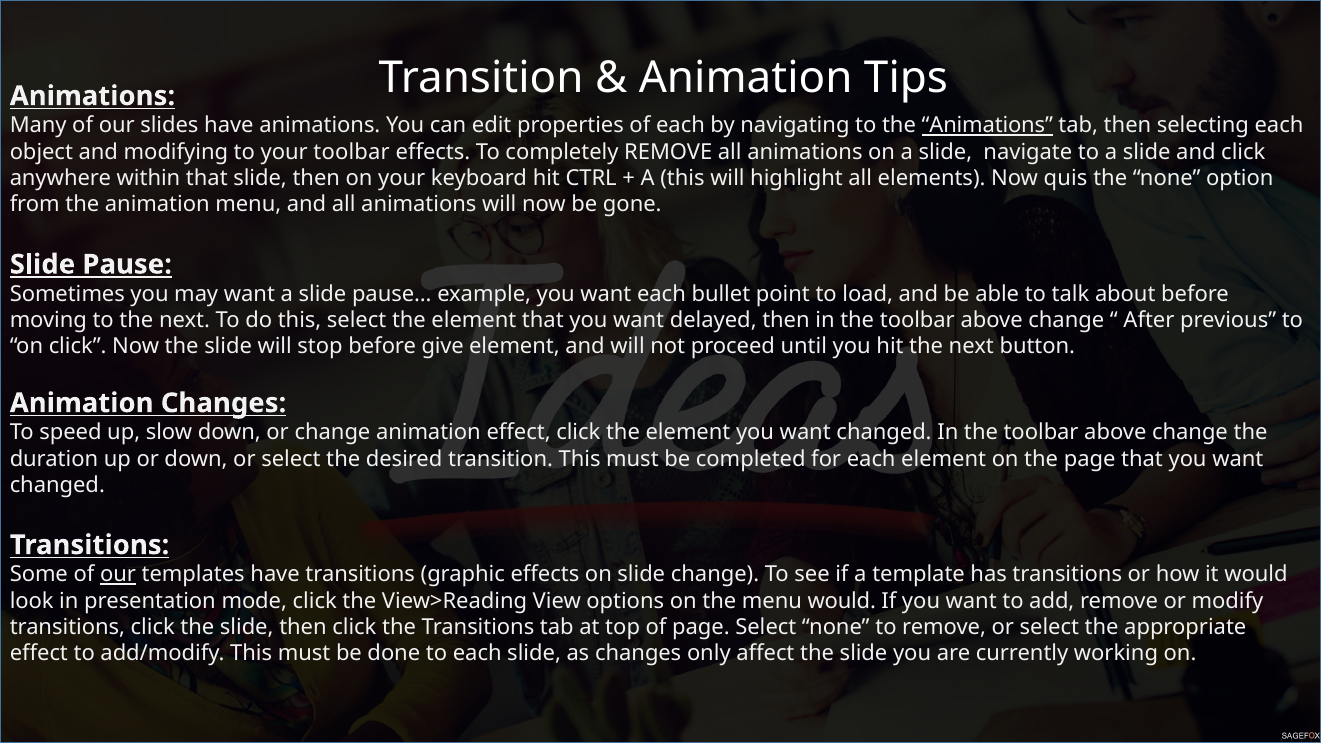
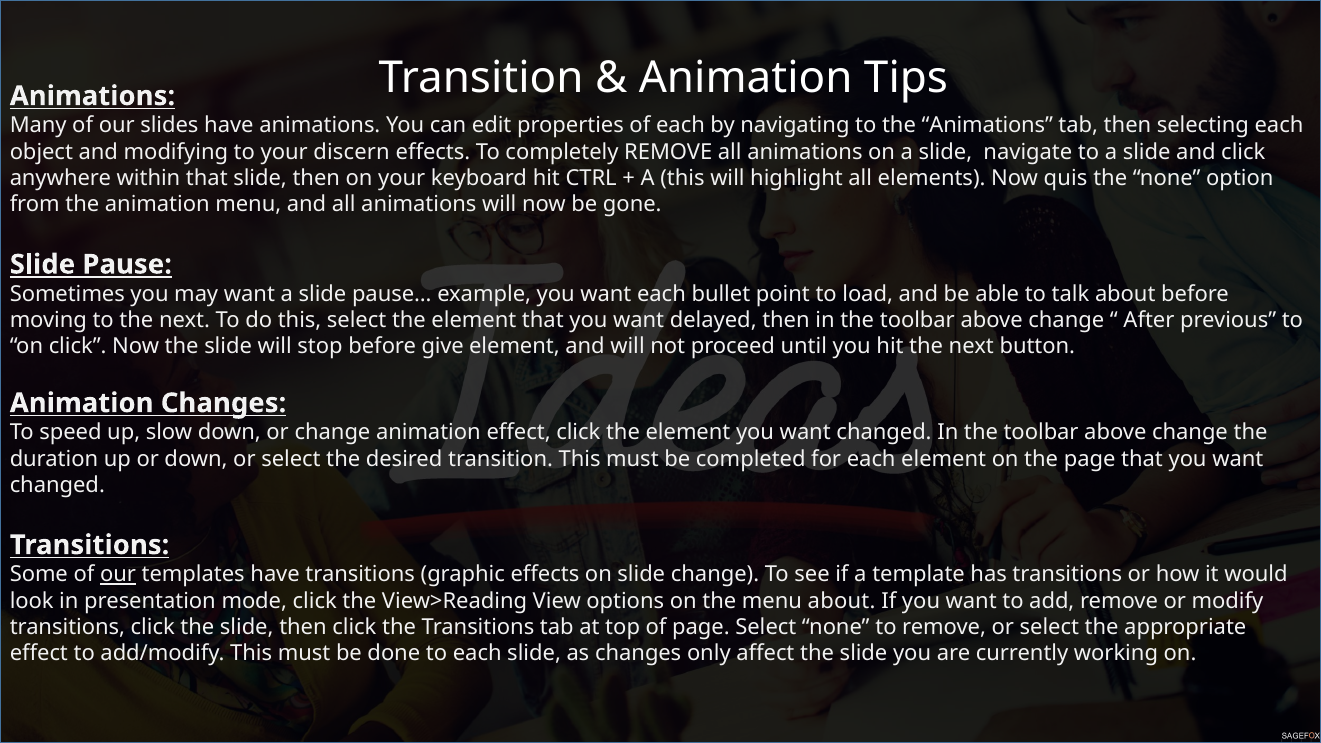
Animations at (987, 125) underline: present -> none
your toolbar: toolbar -> discern
menu would: would -> about
